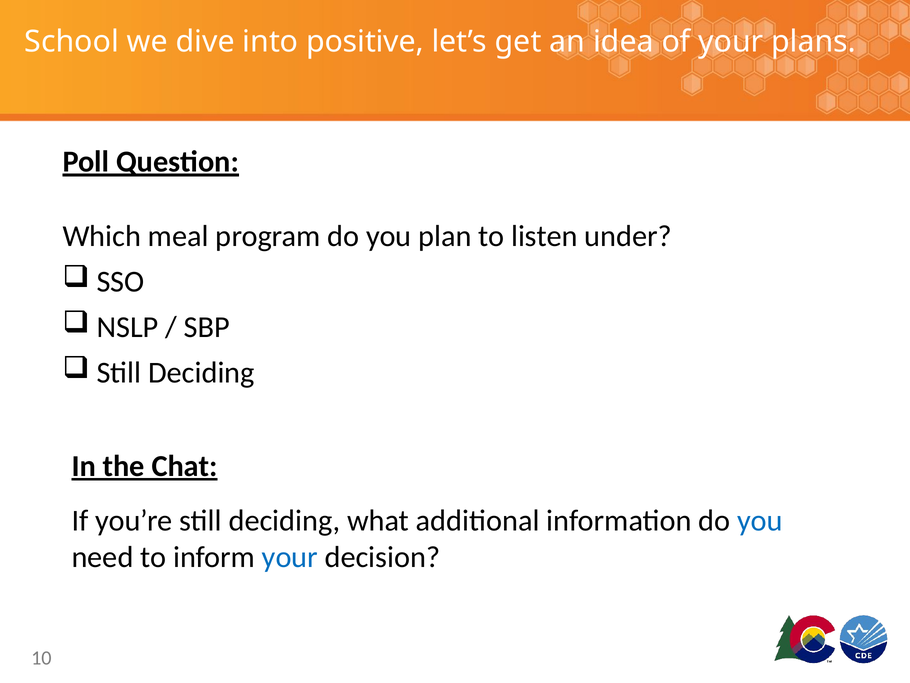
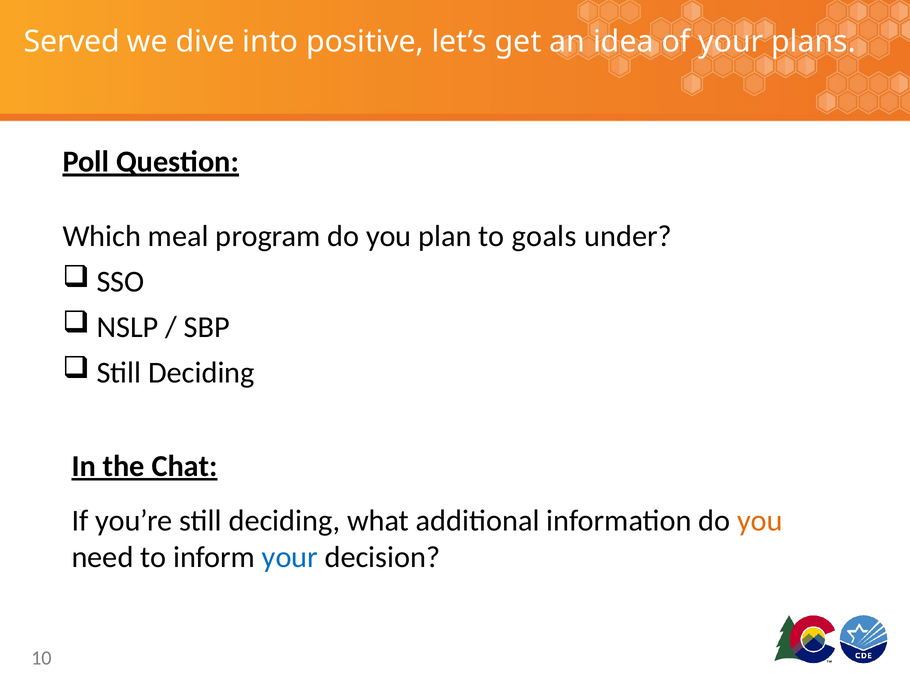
School: School -> Served
listen: listen -> goals
you at (760, 520) colour: blue -> orange
